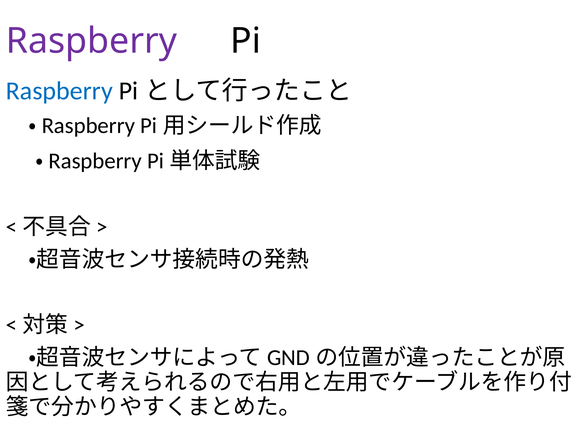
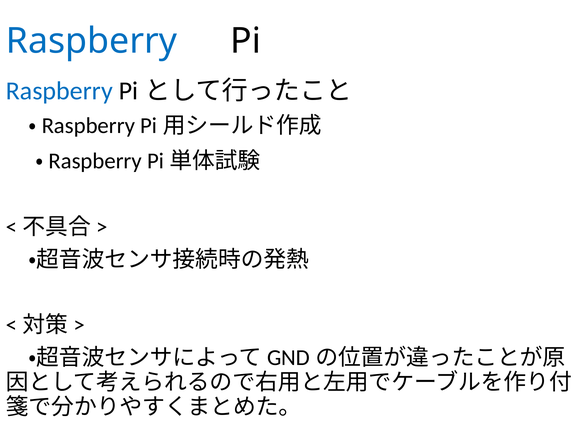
Raspberry at (91, 41) colour: purple -> blue
